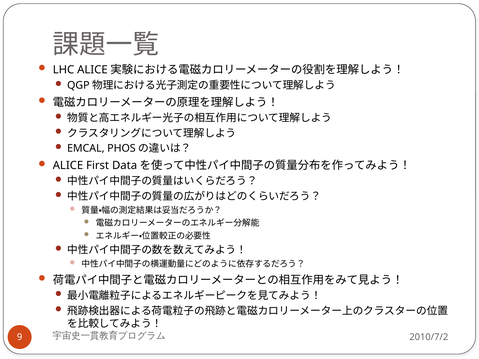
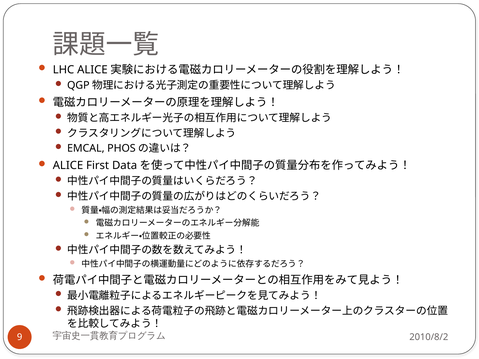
2010/7/2: 2010/7/2 -> 2010/8/2
